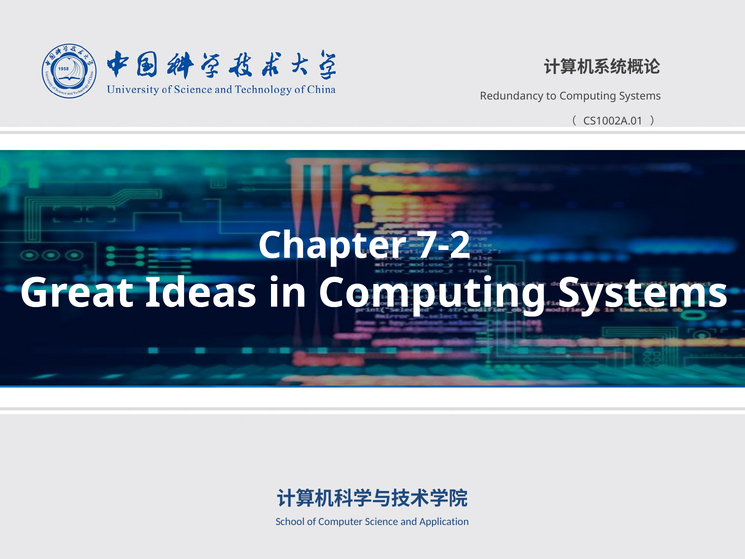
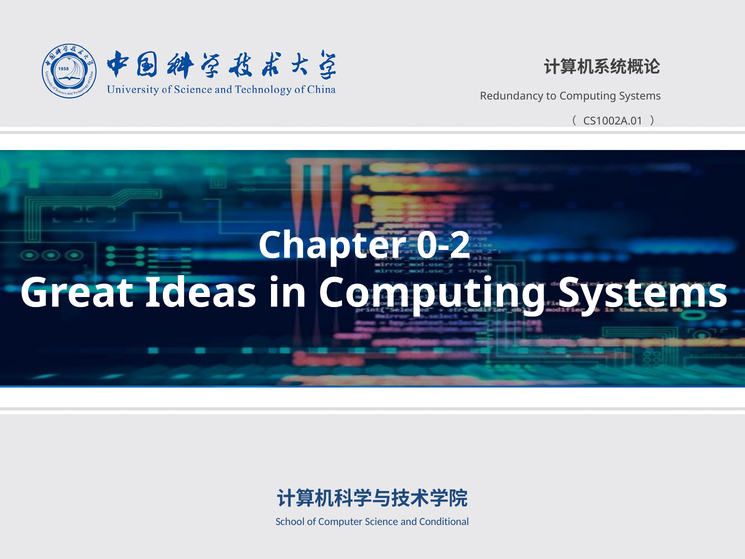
7-2: 7-2 -> 0-2
Application: Application -> Conditional
